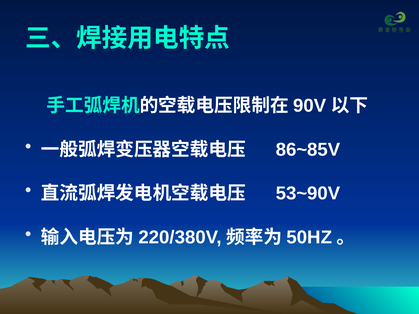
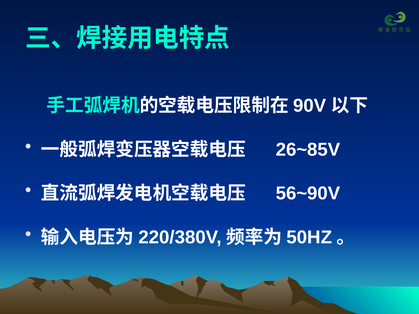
86~85V: 86~85V -> 26~85V
53~90V: 53~90V -> 56~90V
